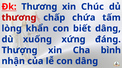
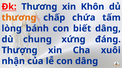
Chúc: Chúc -> Khôn
thương at (19, 18) colour: red -> orange
khẩn: khẩn -> bánh
xuống: xuống -> chung
bình: bình -> xuôi
